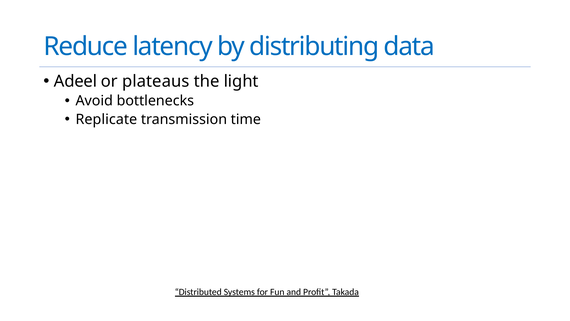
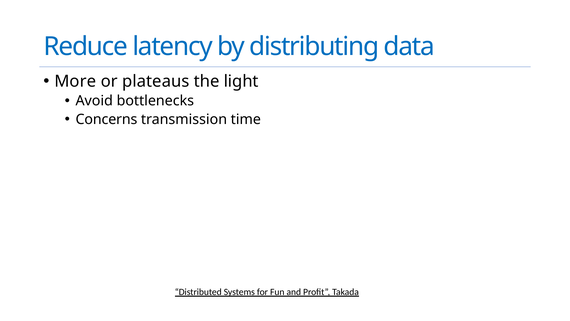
Adeel: Adeel -> More
Replicate: Replicate -> Concerns
